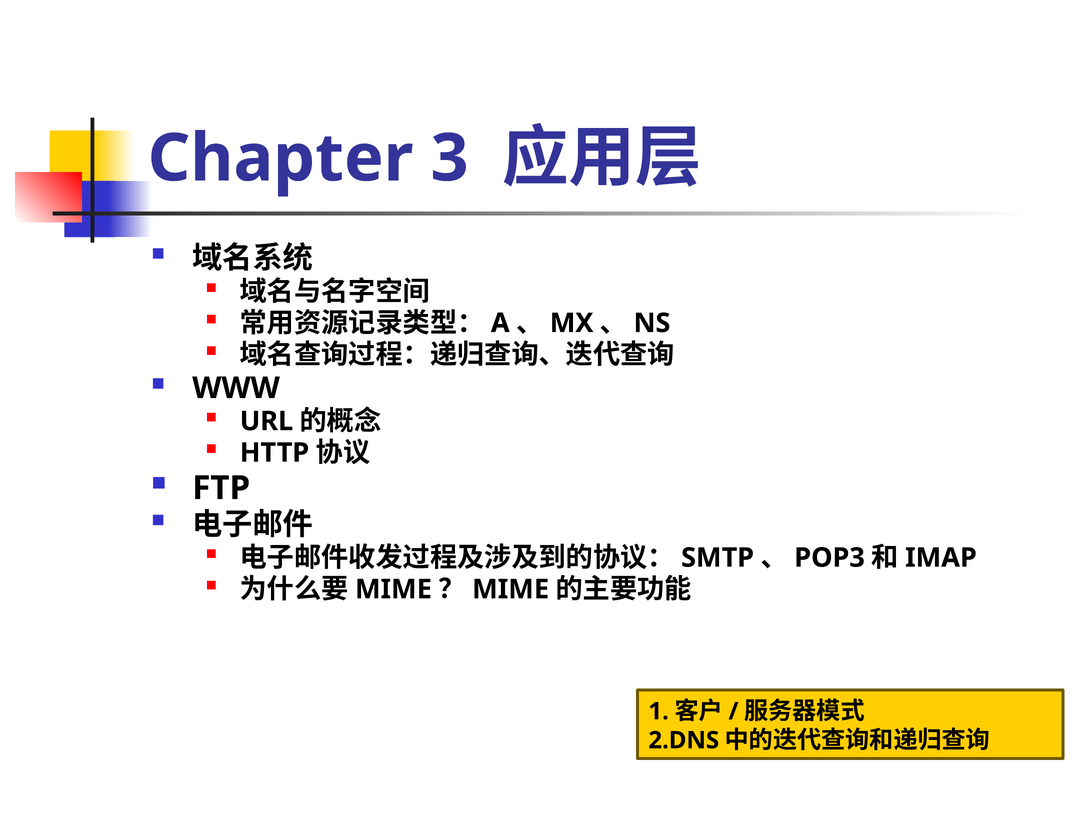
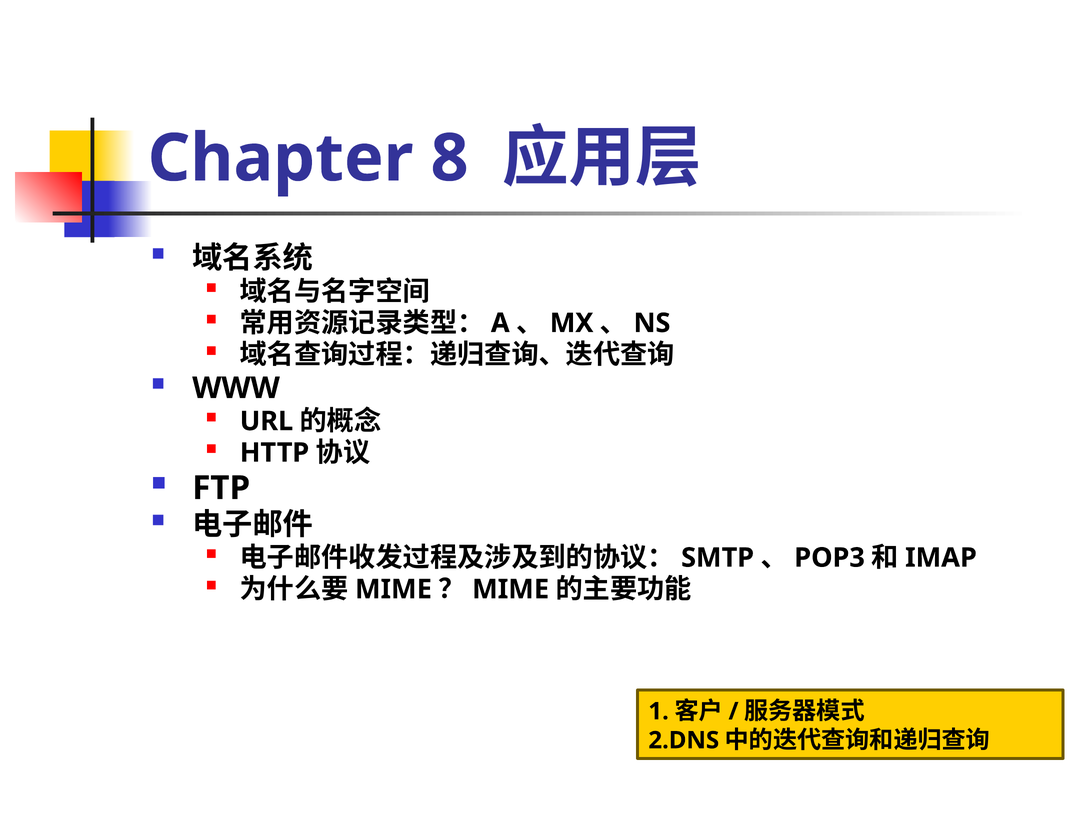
3: 3 -> 8
